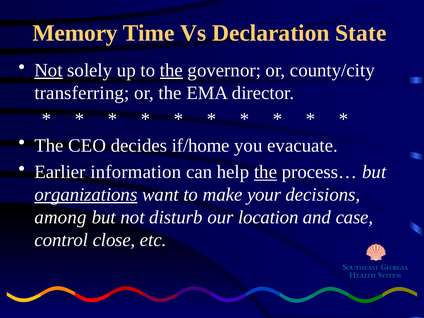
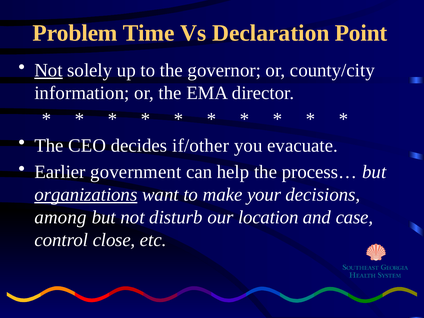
Memory: Memory -> Problem
State: State -> Point
the at (171, 70) underline: present -> none
transferring: transferring -> information
if/home: if/home -> if/other
information: information -> government
the at (266, 172) underline: present -> none
